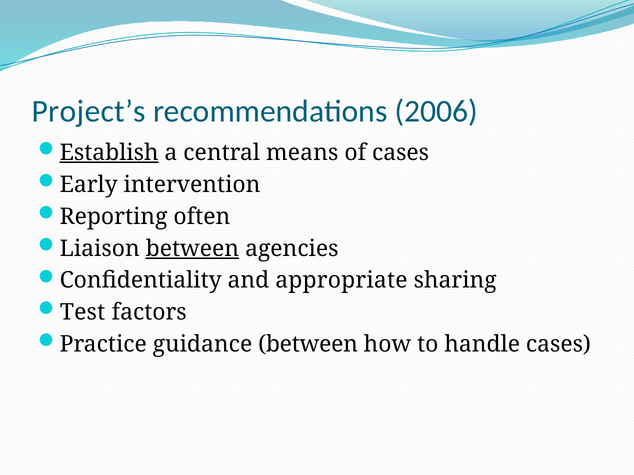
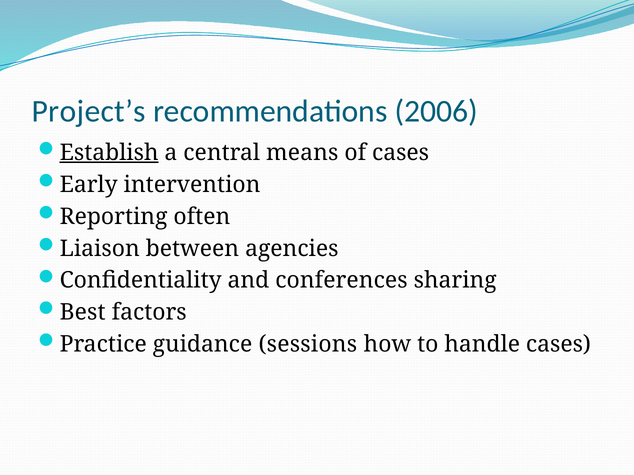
between at (192, 249) underline: present -> none
appropriate: appropriate -> conferences
Test: Test -> Best
guidance between: between -> sessions
